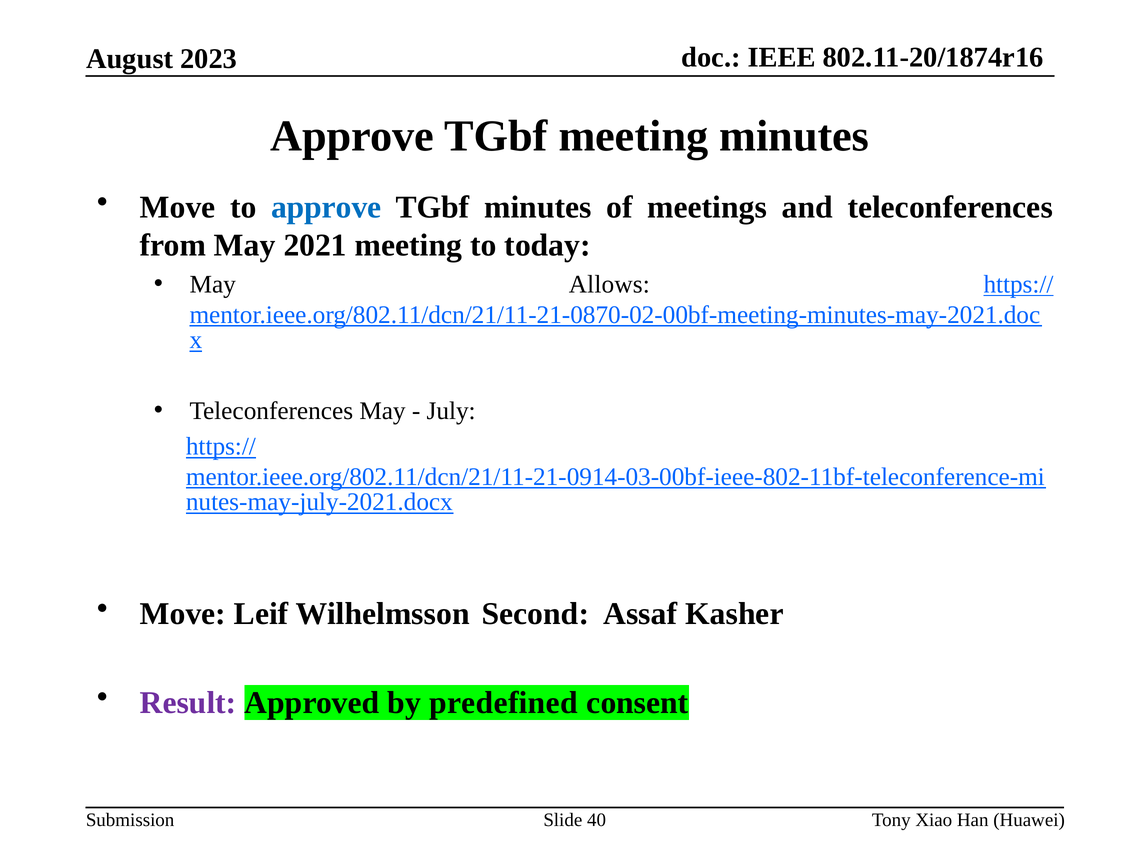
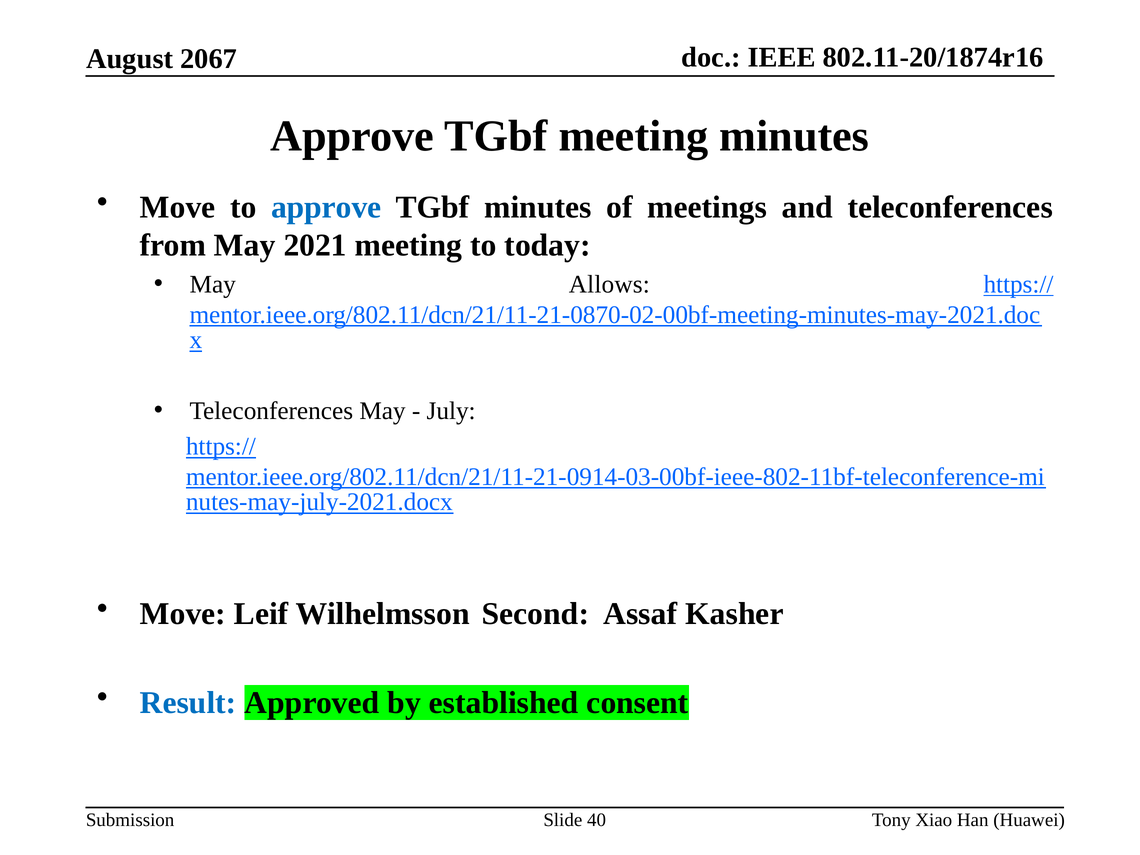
2023: 2023 -> 2067
Result colour: purple -> blue
predefined: predefined -> established
